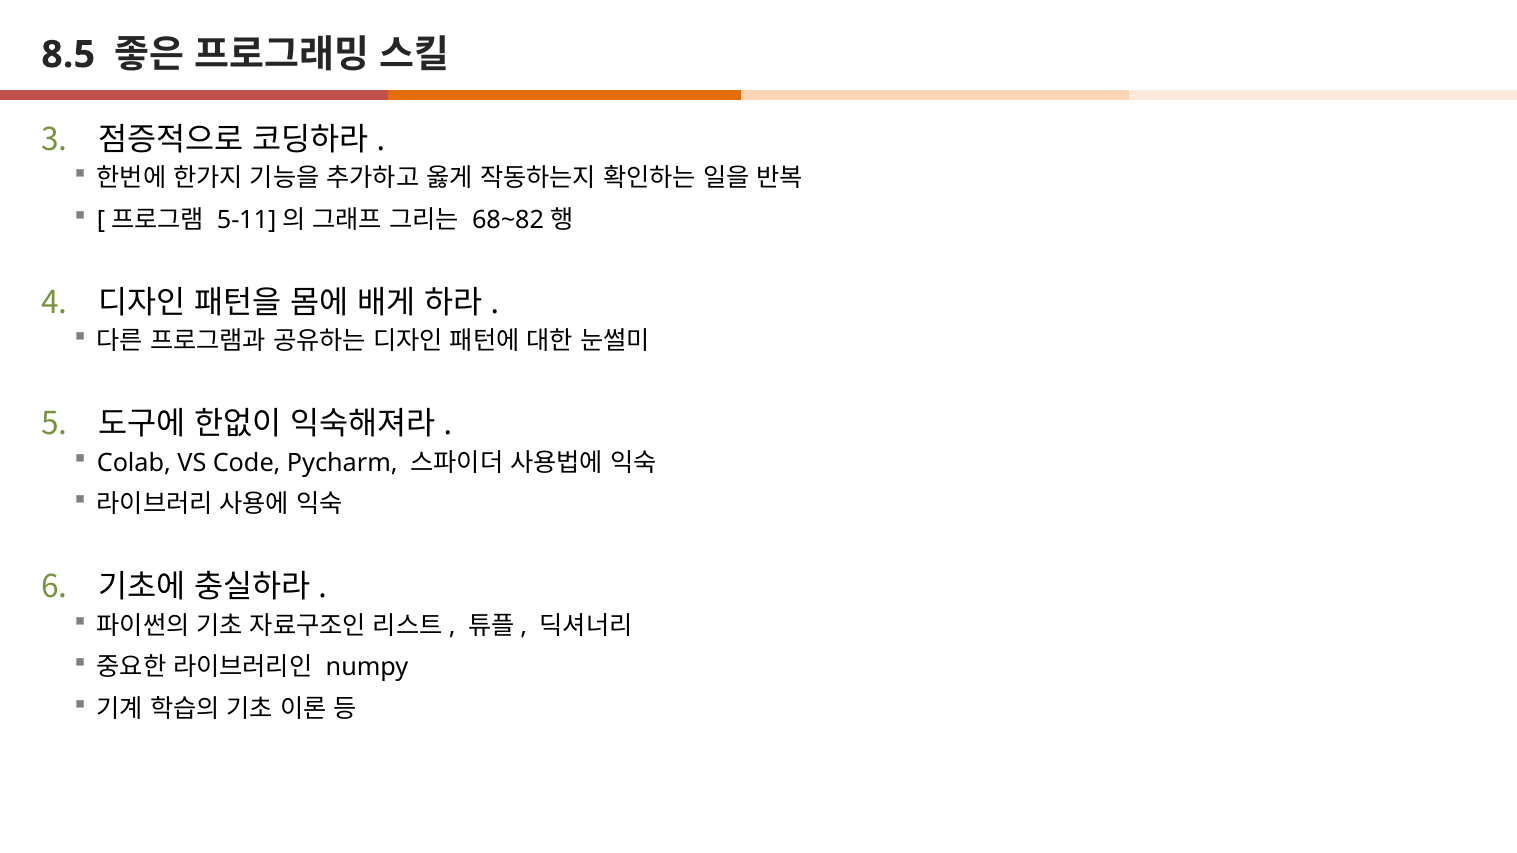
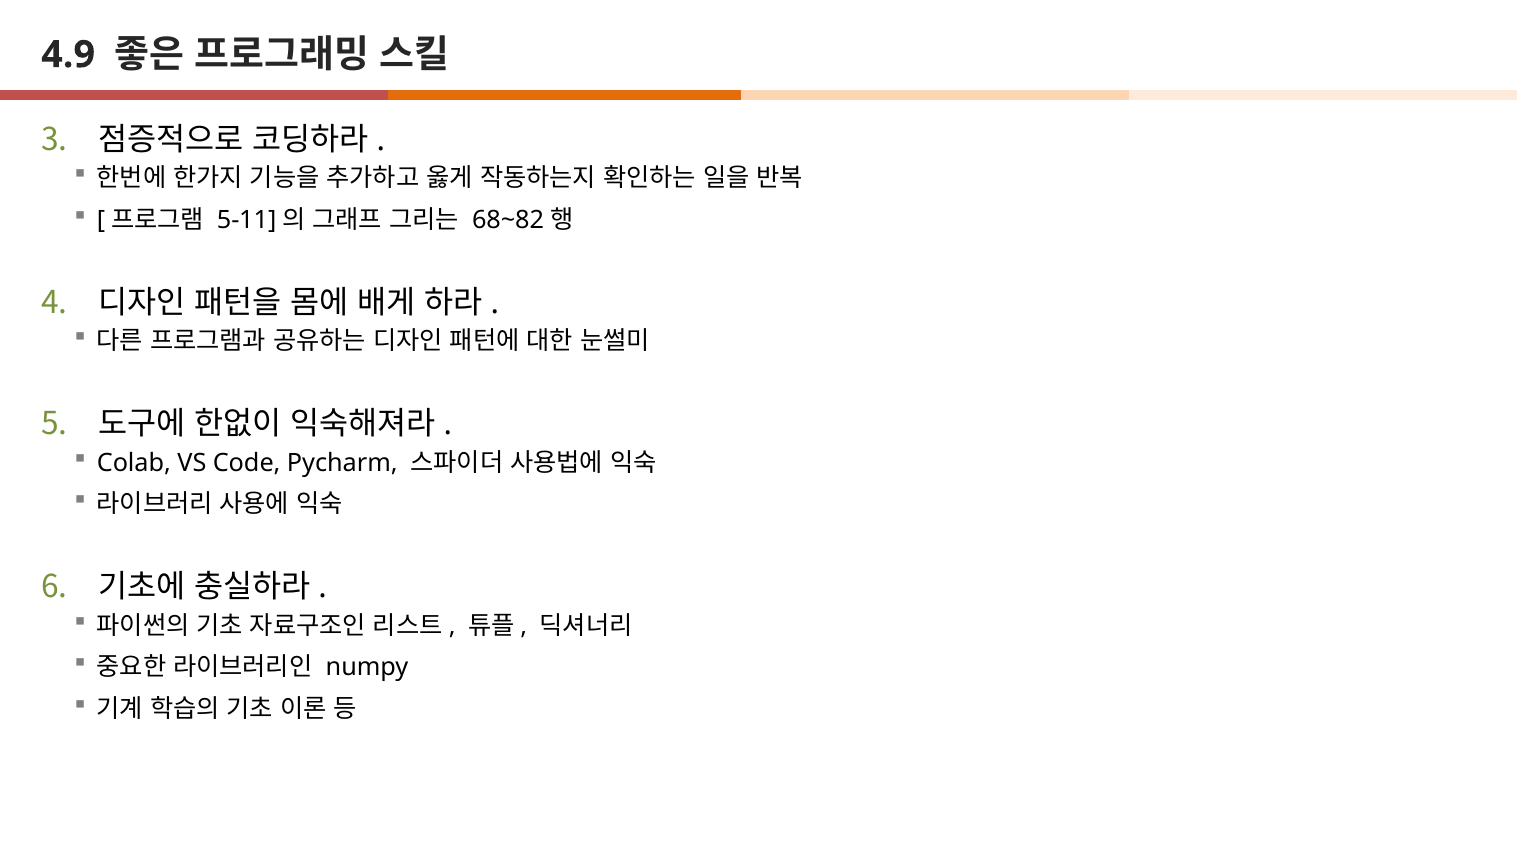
8.5: 8.5 -> 4.9
